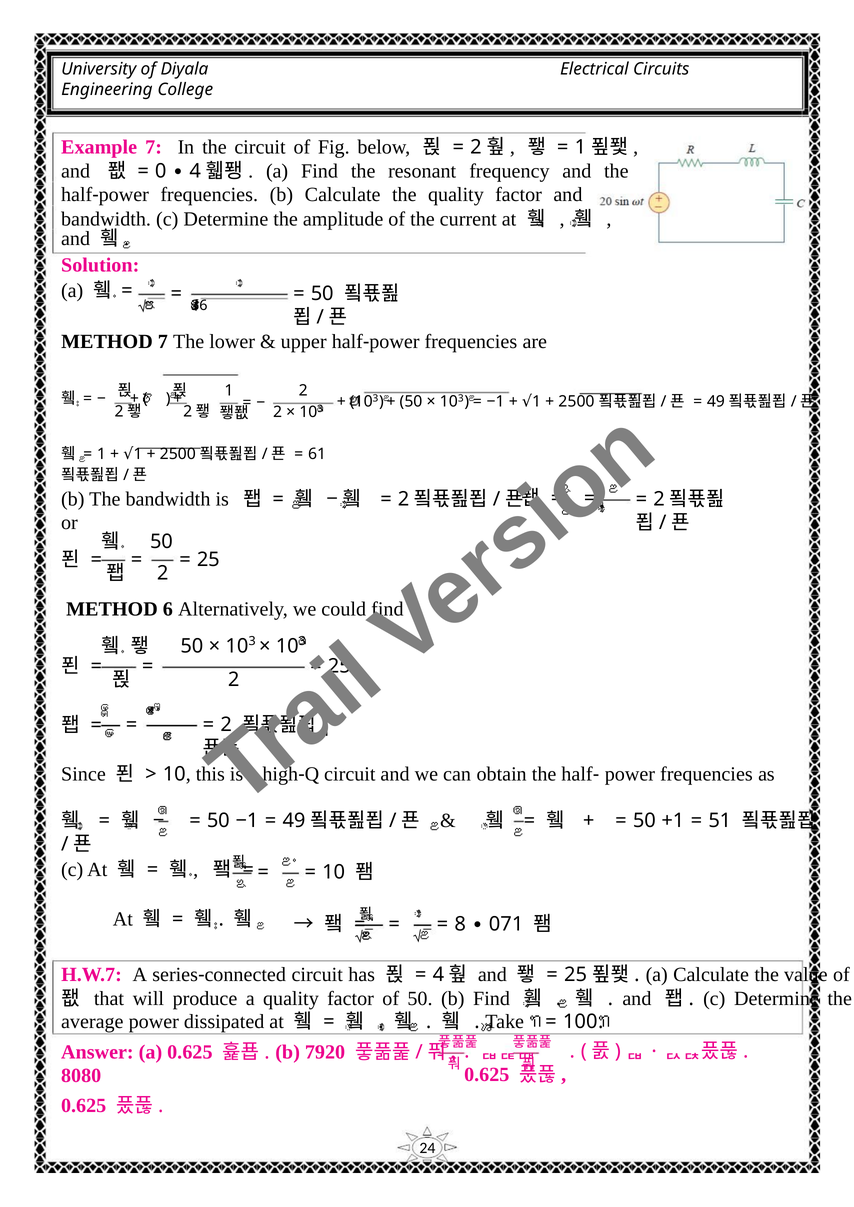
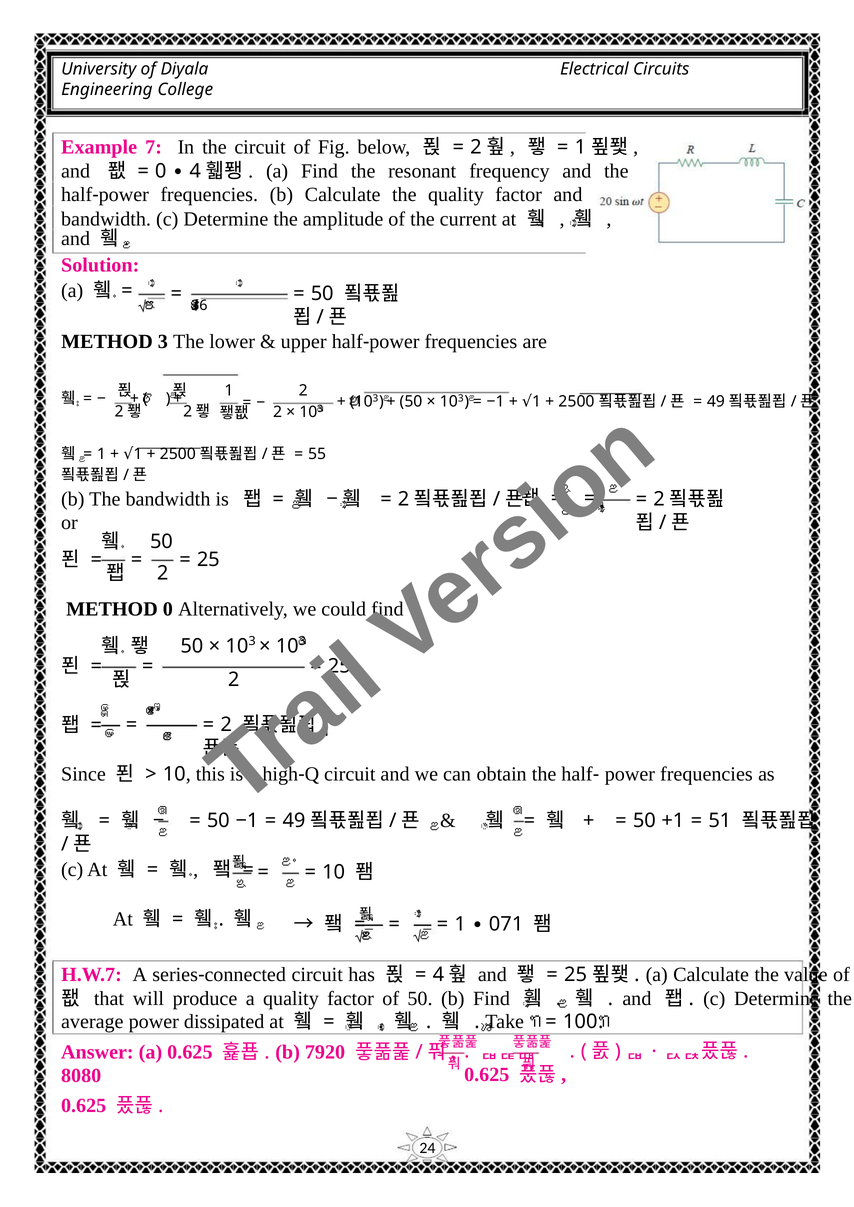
METHOD 7: 7 -> 3
61: 61 -> 55
METHOD 6: 6 -> 0
8 at (460, 924): 8 -> 1
